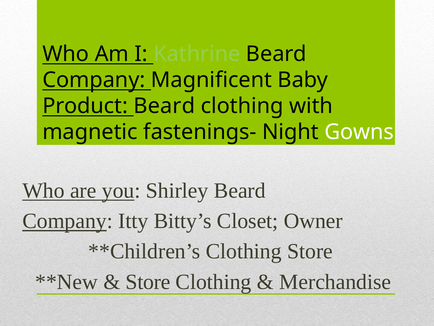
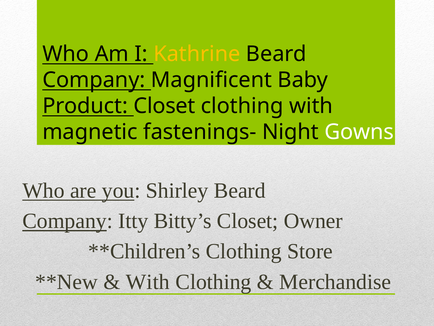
Kathrine colour: light green -> yellow
Product Beard: Beard -> Closet
Store at (148, 281): Store -> With
